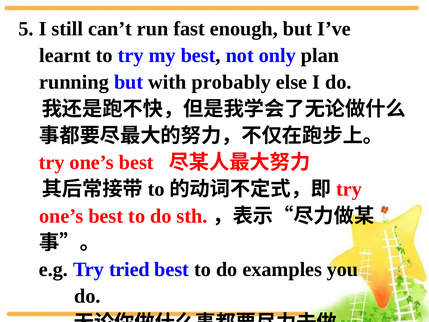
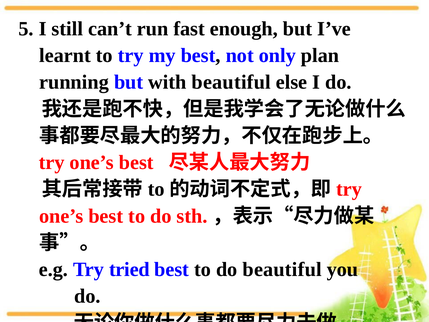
with probably: probably -> beautiful
do examples: examples -> beautiful
